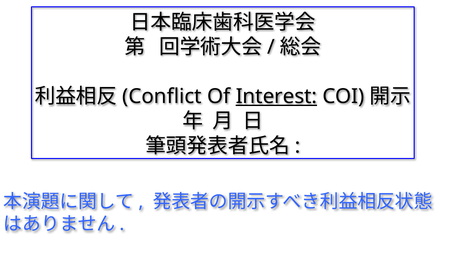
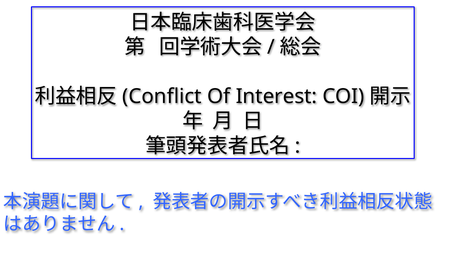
Interest underline: present -> none
